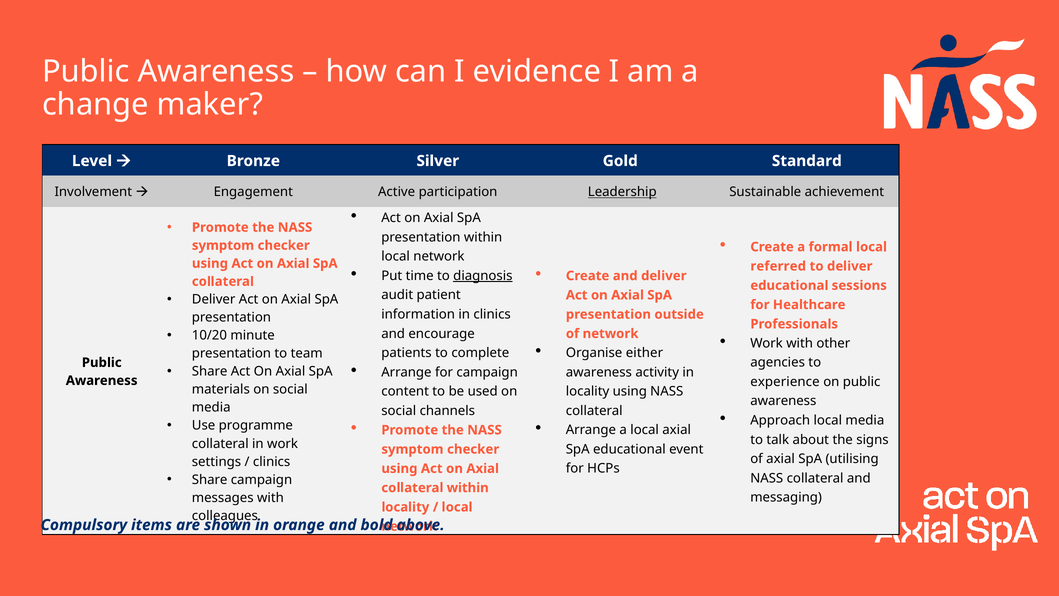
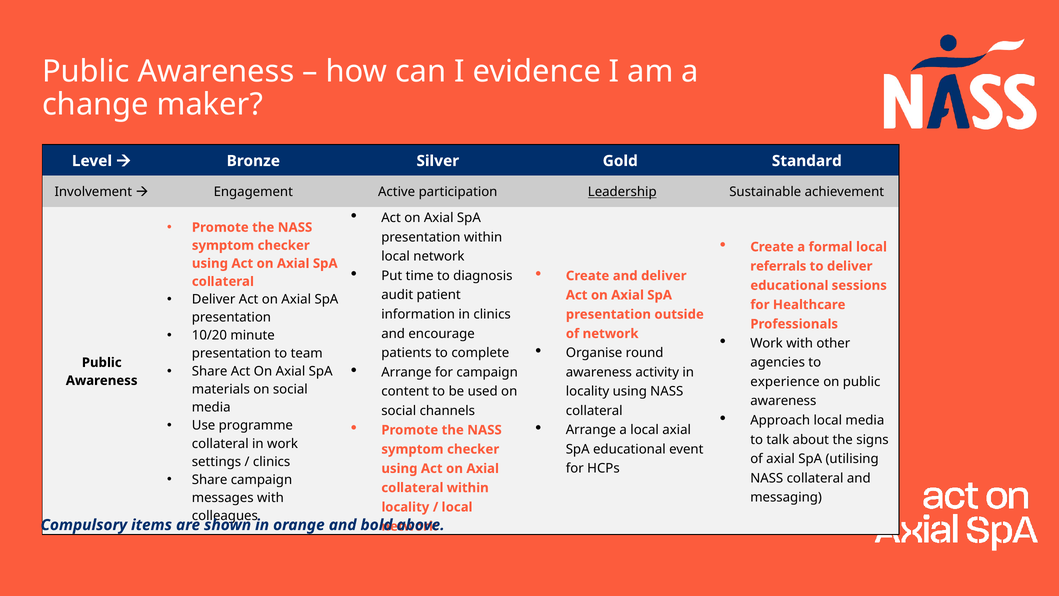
referred: referred -> referrals
diagnosis underline: present -> none
either: either -> round
